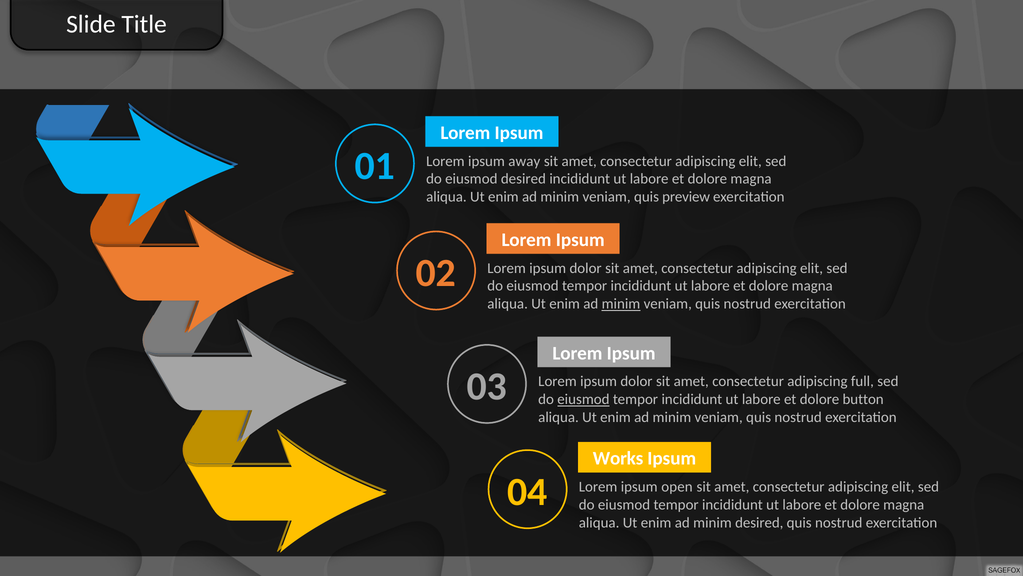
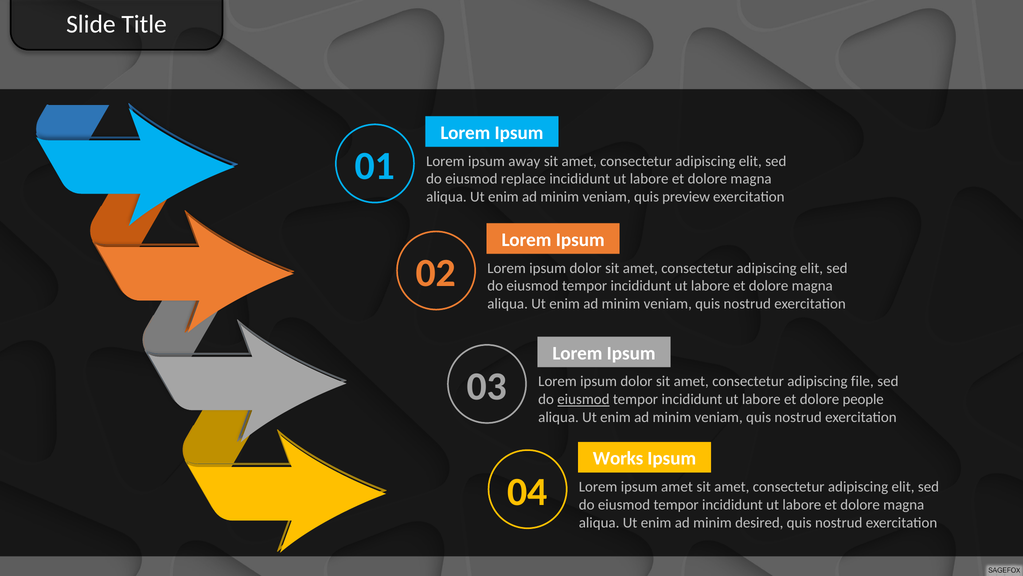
eiusmod desired: desired -> replace
minim at (621, 304) underline: present -> none
full: full -> file
button: button -> people
ipsum open: open -> amet
